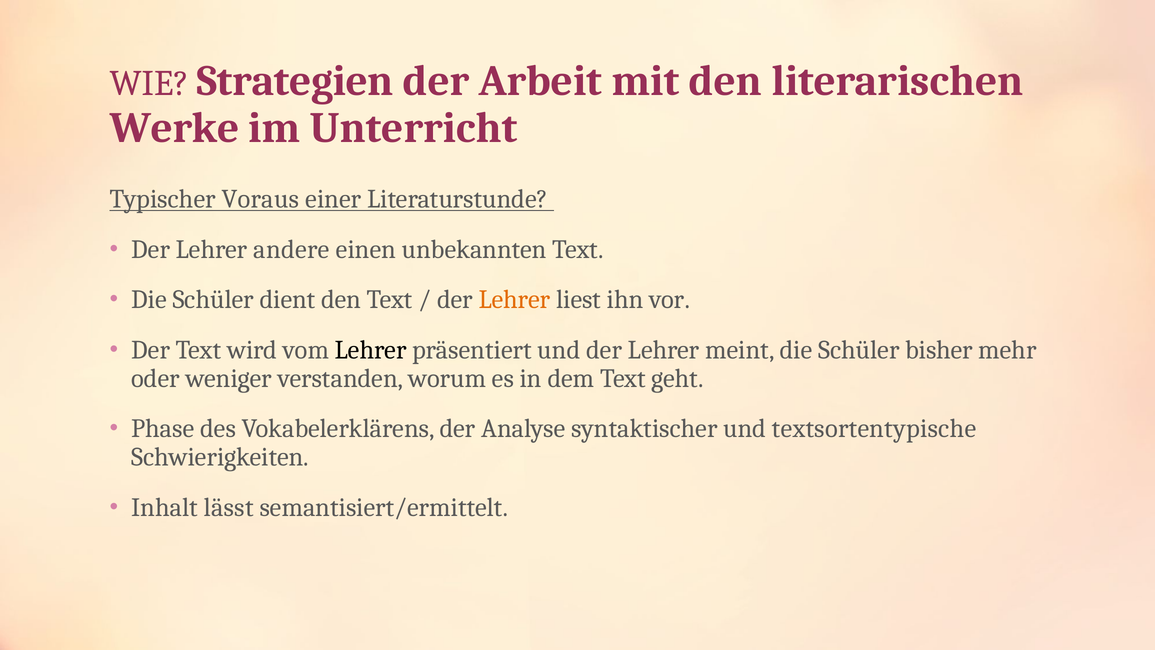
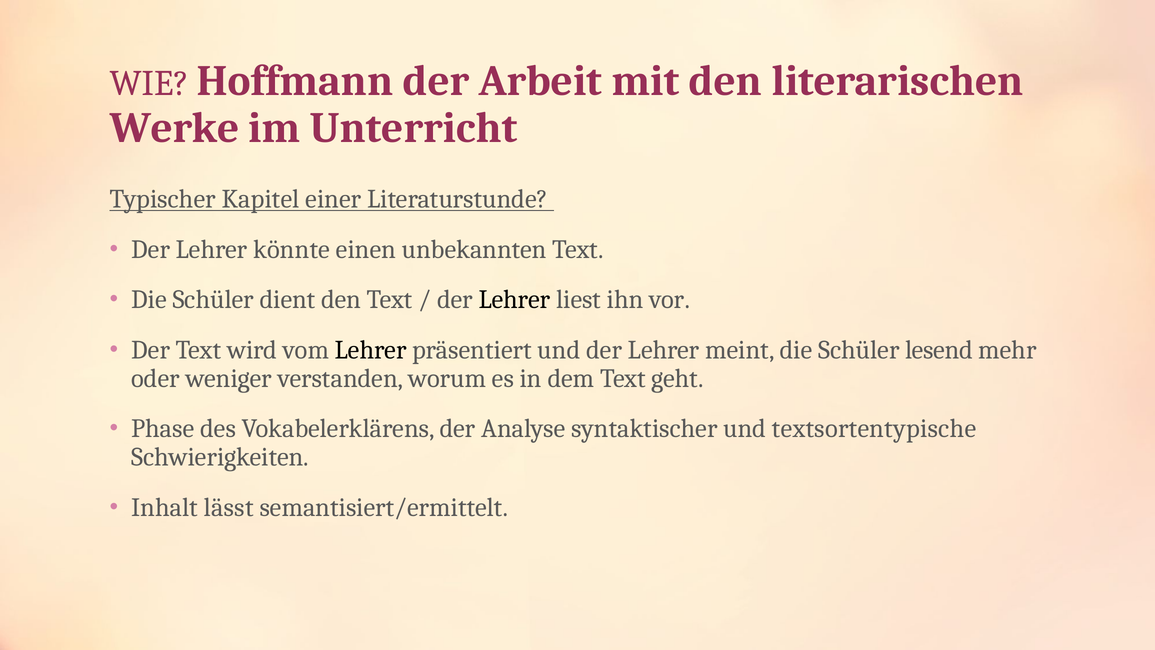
Strategien: Strategien -> Hoffmann
Voraus: Voraus -> Kapitel
andere: andere -> könnte
Lehrer at (515, 299) colour: orange -> black
bisher: bisher -> lesend
